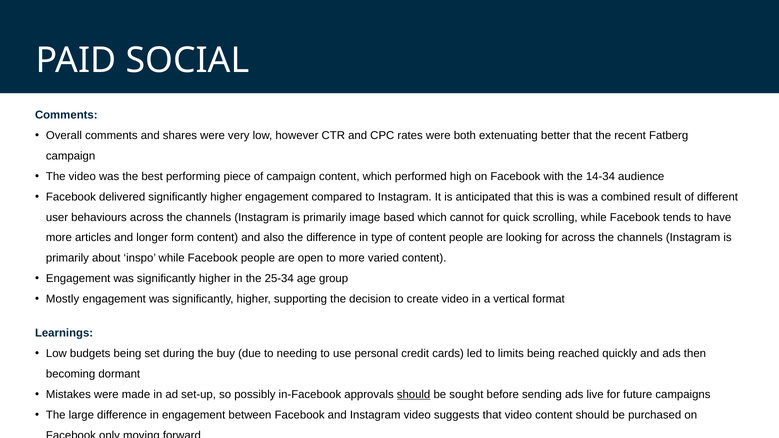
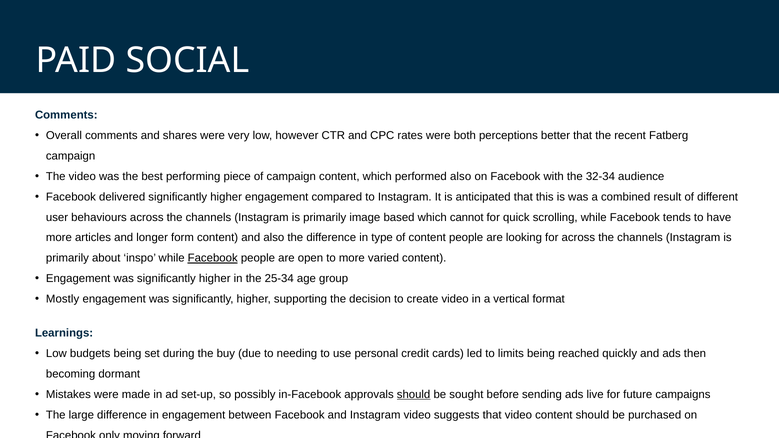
extenuating: extenuating -> perceptions
performed high: high -> also
14-34: 14-34 -> 32-34
Facebook at (213, 258) underline: none -> present
